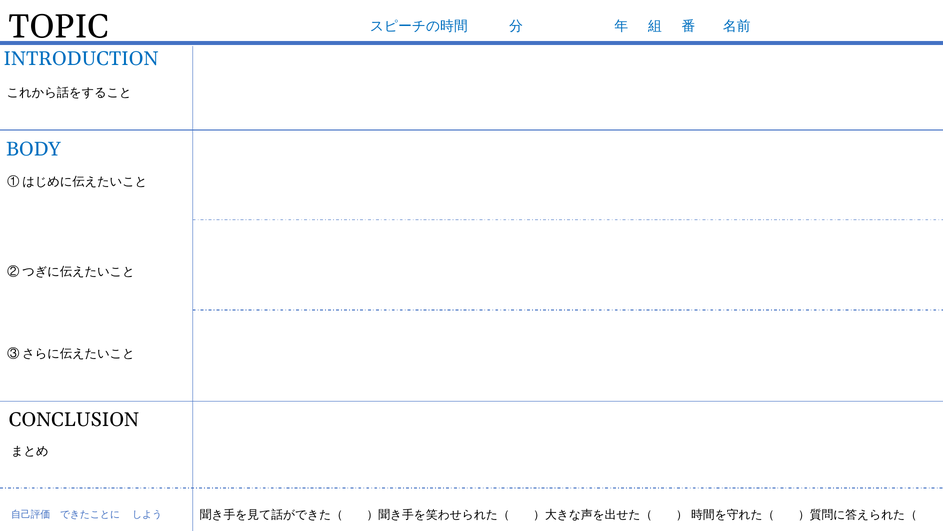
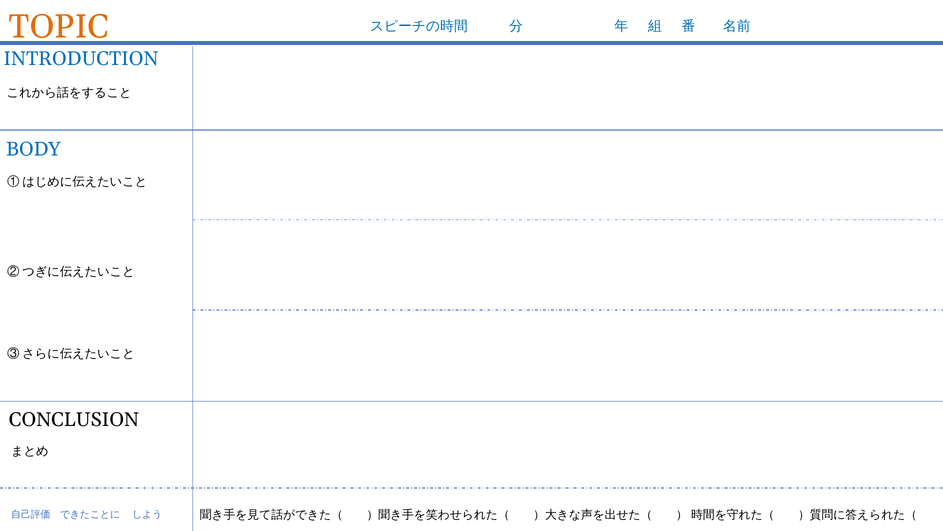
TOPIC colour: black -> orange
